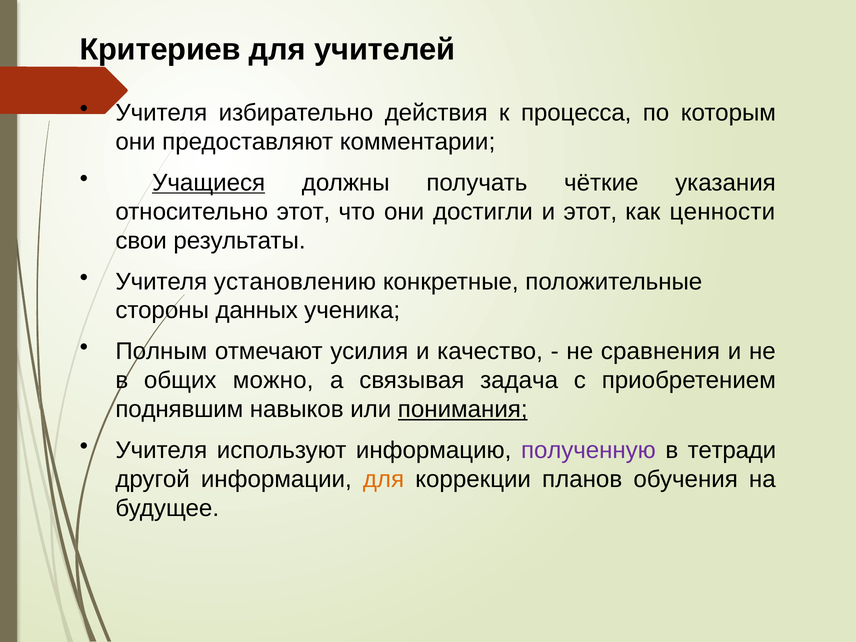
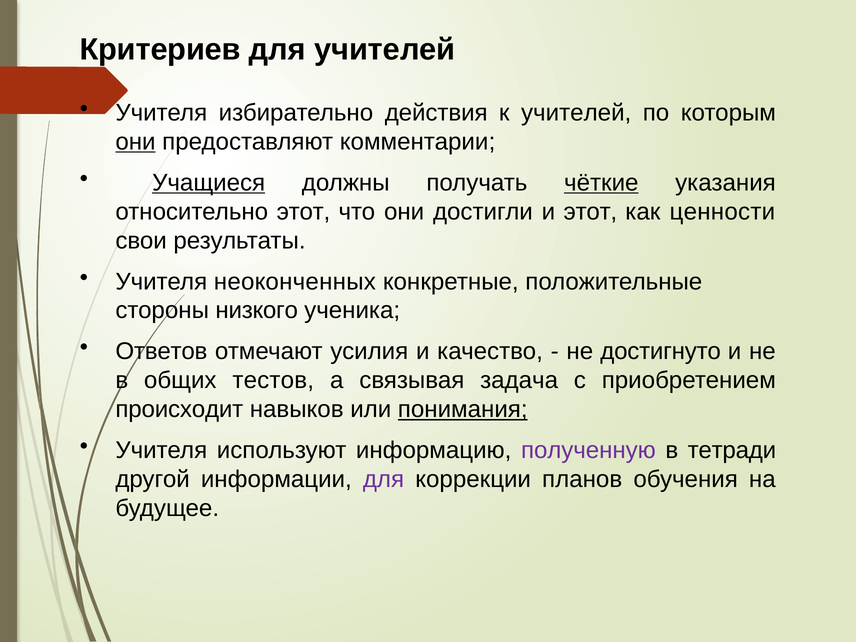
к процесса: процесса -> учителей
они at (136, 142) underline: none -> present
чёткие underline: none -> present
установлению: установлению -> неоконченных
данных: данных -> низкого
Полным: Полным -> Ответов
сравнения: сравнения -> достигнуто
можно: можно -> тестов
поднявшим: поднявшим -> происходит
для at (383, 479) colour: orange -> purple
